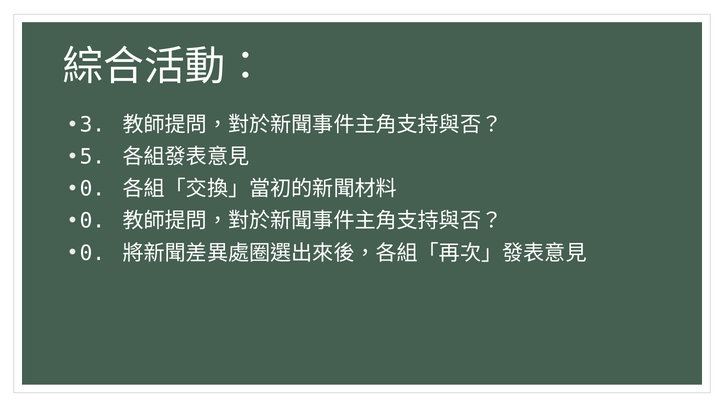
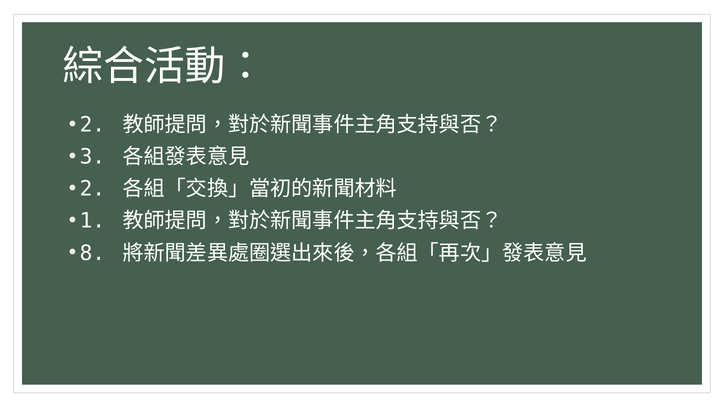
3 at (92, 125): 3 -> 2
5: 5 -> 3
0 at (92, 189): 0 -> 2
0 at (92, 221): 0 -> 1
0 at (92, 253): 0 -> 8
